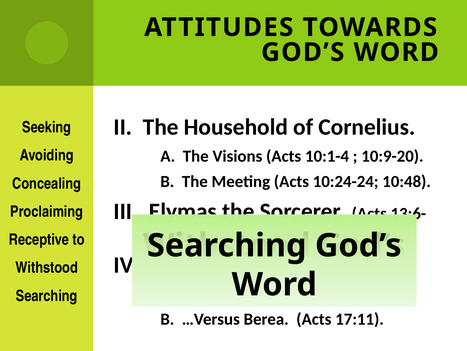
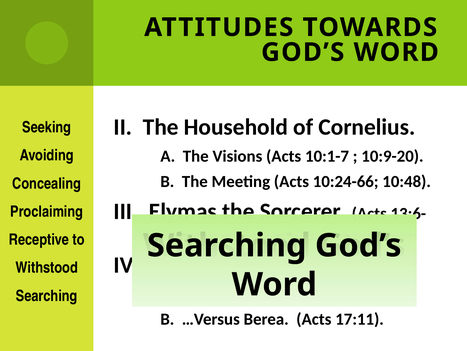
10:1-4: 10:1-4 -> 10:1-7
10:24-24: 10:24-24 -> 10:24-66
